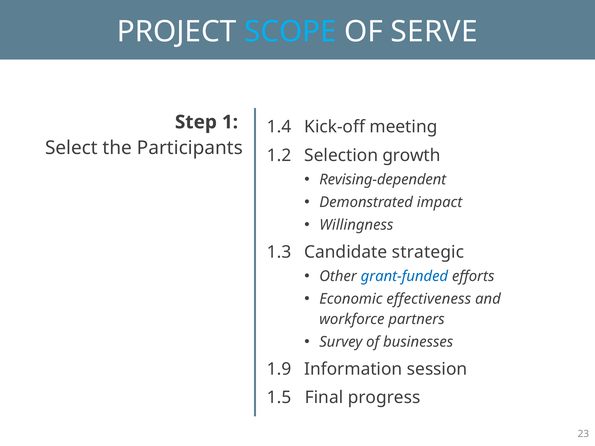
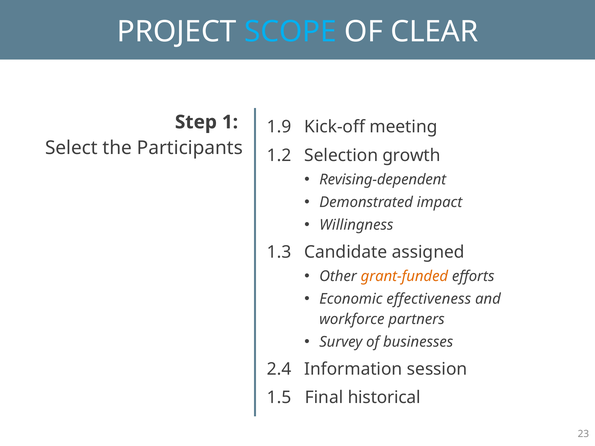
SERVE: SERVE -> CLEAR
1.4: 1.4 -> 1.9
strategic: strategic -> assigned
grant-funded colour: blue -> orange
1.9: 1.9 -> 2.4
progress: progress -> historical
